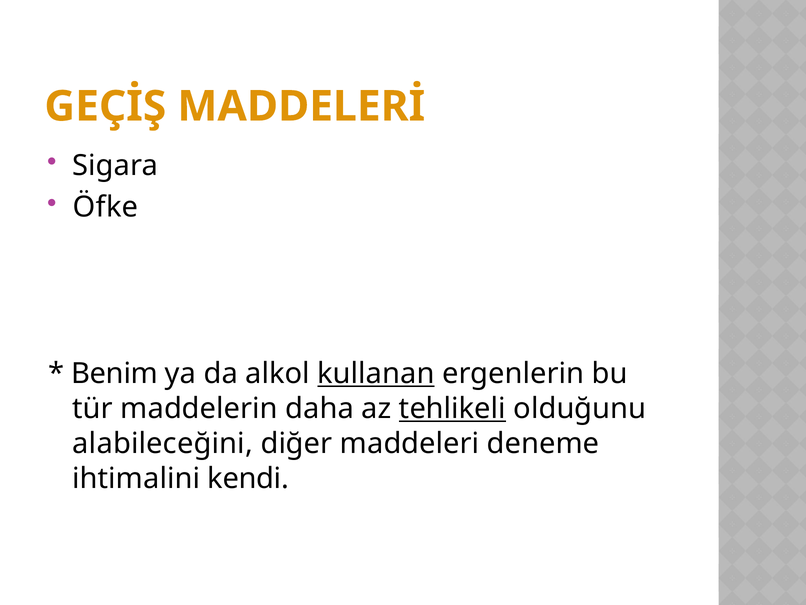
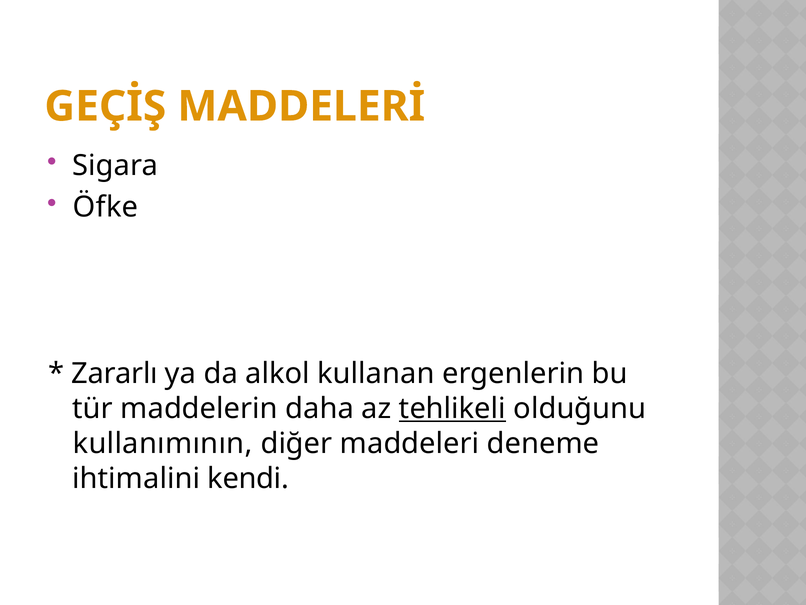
Benim: Benim -> Zararlı
kullanan underline: present -> none
alabileceğini: alabileceğini -> kullanımının
